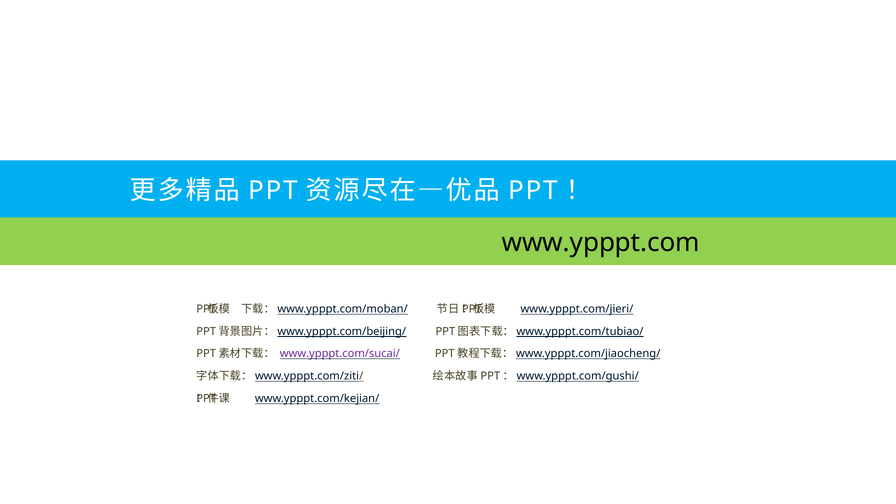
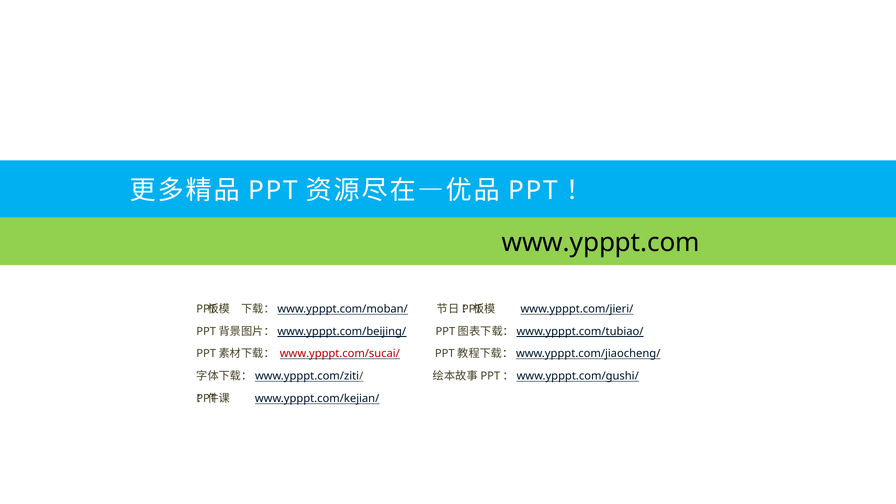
www.ypppt.com/sucai/ colour: purple -> red
